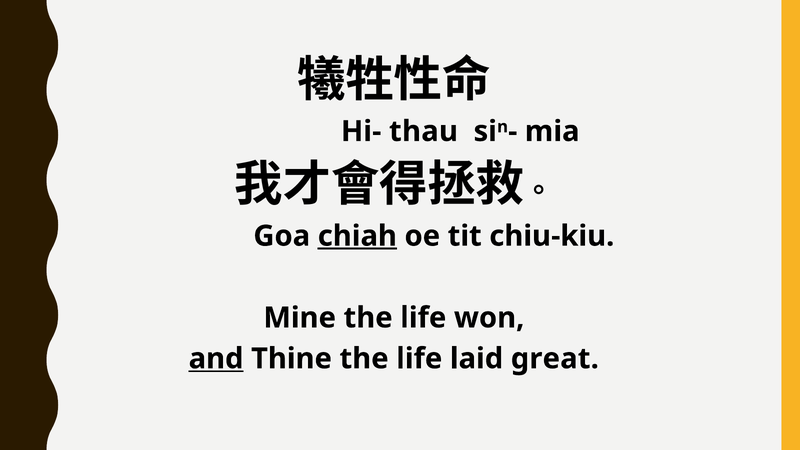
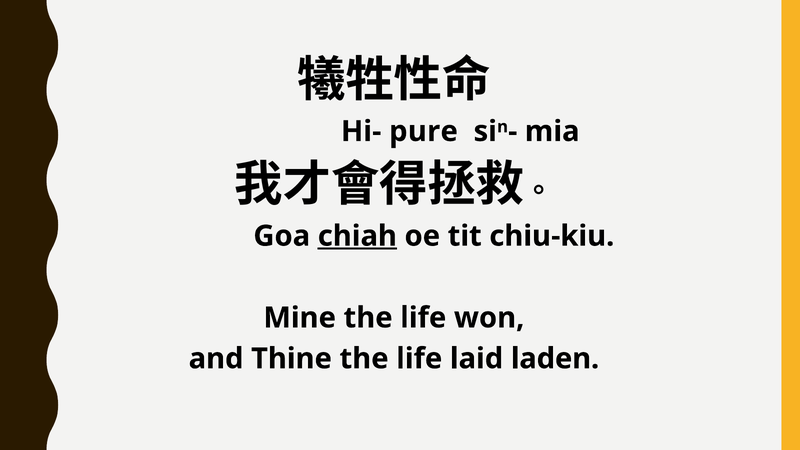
thau: thau -> pure
and underline: present -> none
great: great -> laden
